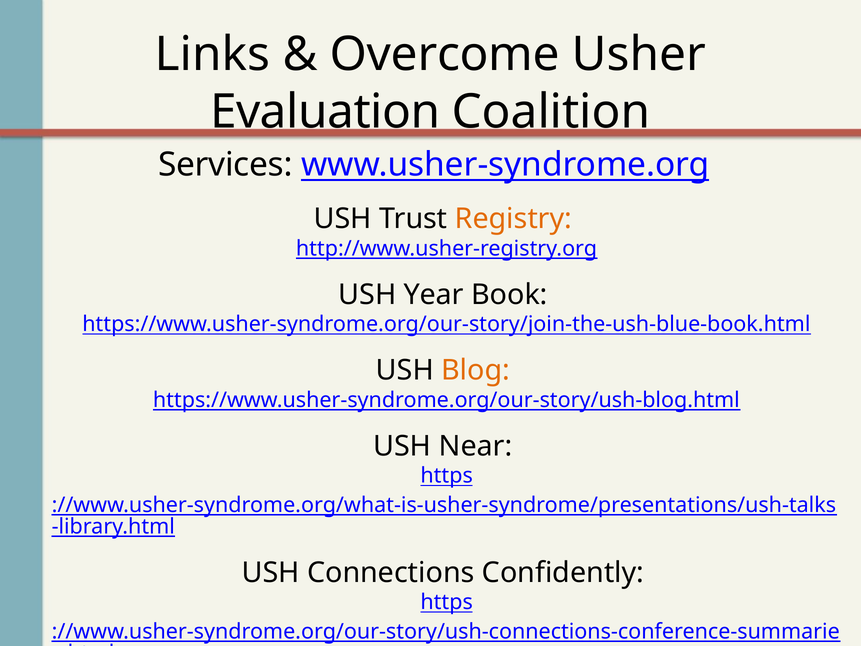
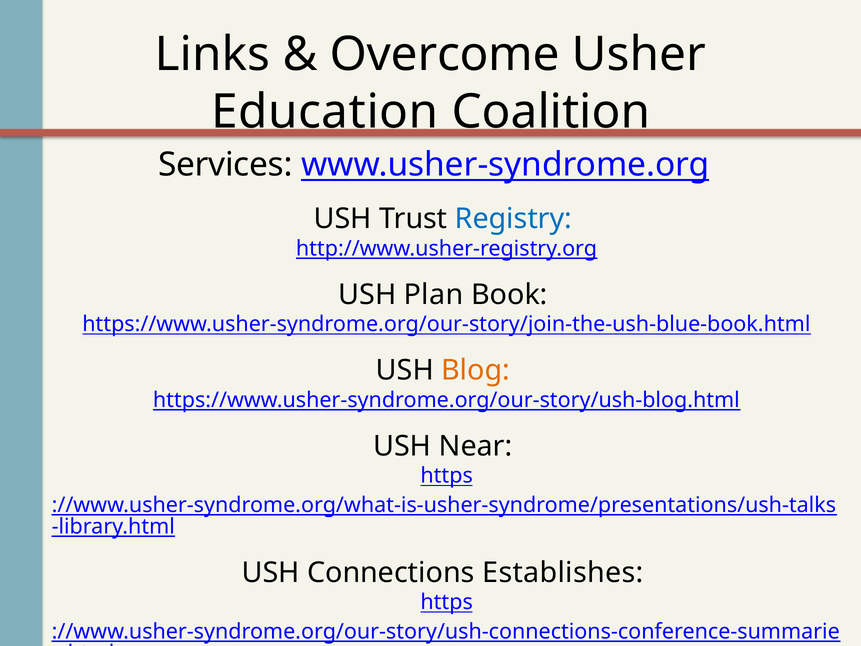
Evaluation: Evaluation -> Education
Registry colour: orange -> blue
Year: Year -> Plan
Confidently: Confidently -> Establishes
